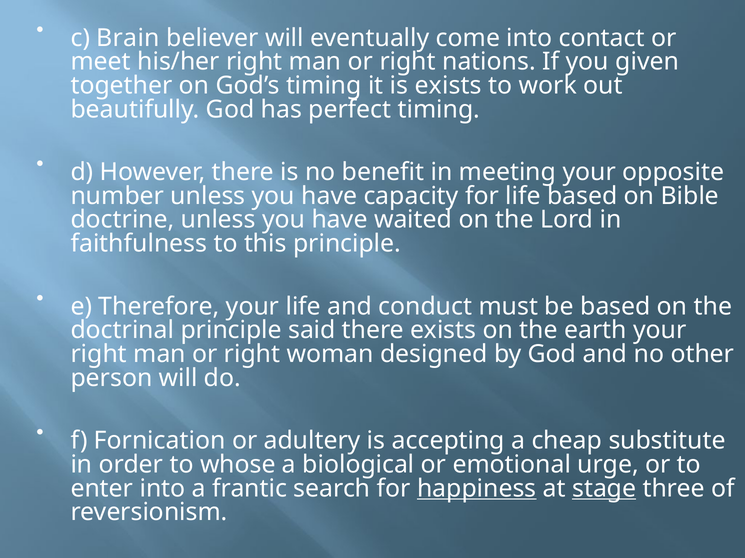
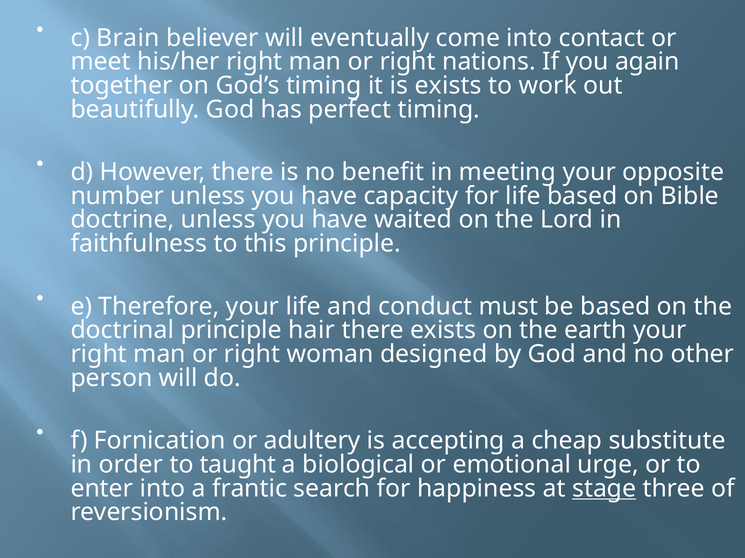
given: given -> again
said: said -> hair
whose: whose -> taught
happiness underline: present -> none
